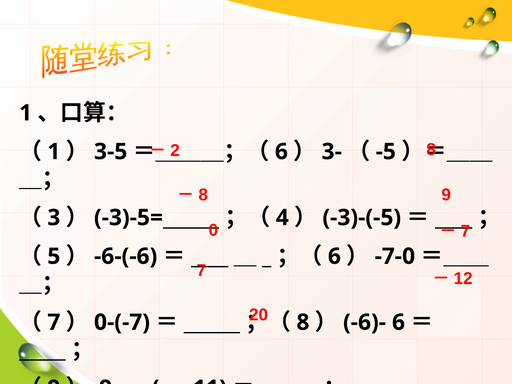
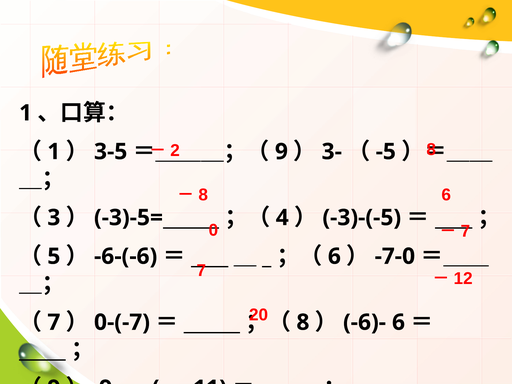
6 at (281, 152): 6 -> 9
－8 9: 9 -> 6
